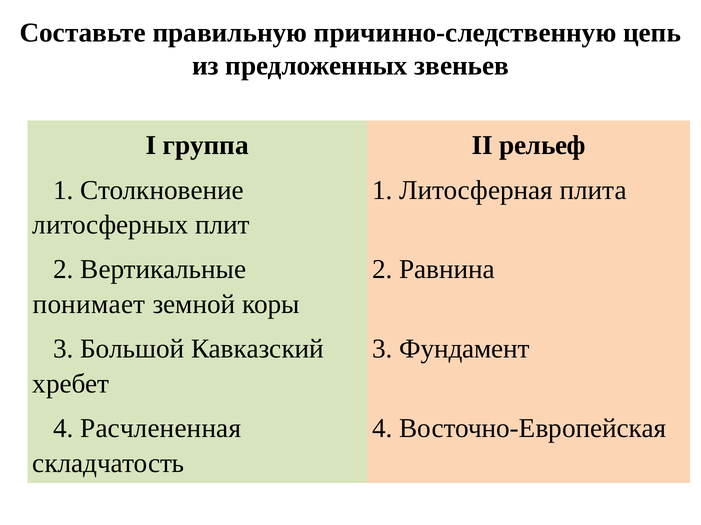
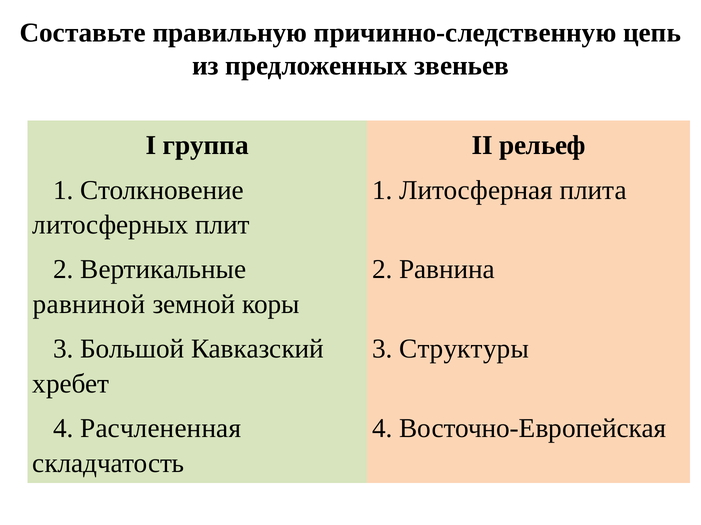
понимает: понимает -> равниной
Фундамент: Фундамент -> Структуры
